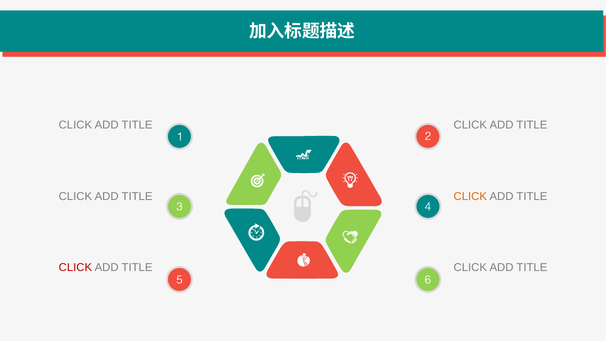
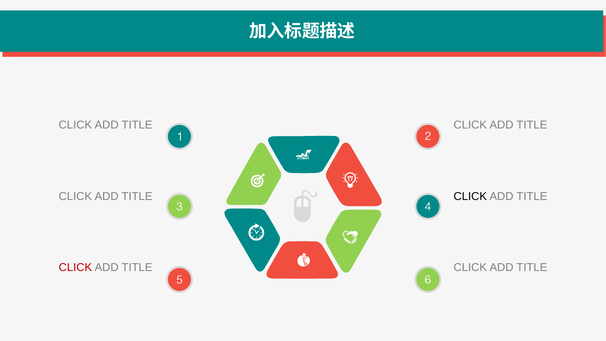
CLICK at (470, 196) colour: orange -> black
